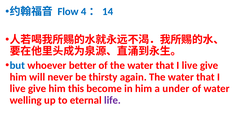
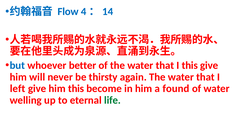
live at (190, 65): live -> this
live at (18, 88): live -> left
under: under -> found
life colour: purple -> green
